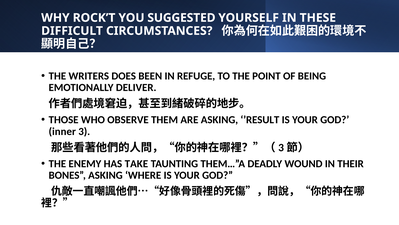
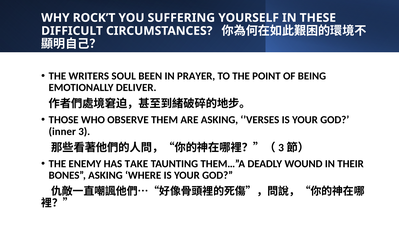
SUGGESTED: SUGGESTED -> SUFFERING
DOES: DOES -> SOUL
REFUGE: REFUGE -> PRAYER
’RESULT: ’RESULT -> ’VERSES
